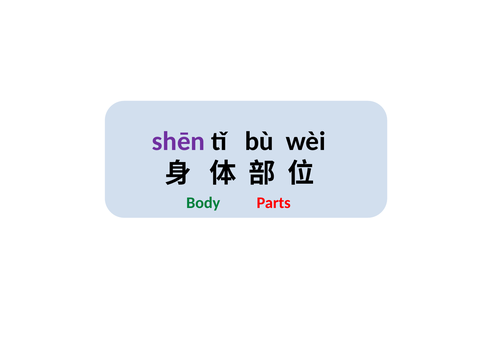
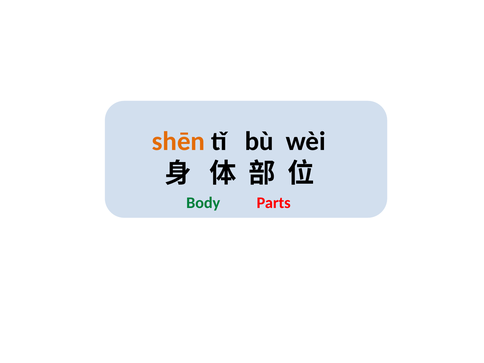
shēn colour: purple -> orange
